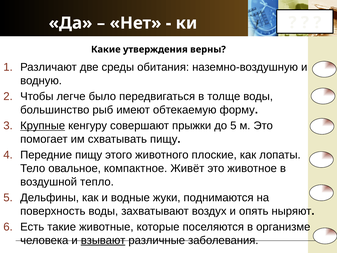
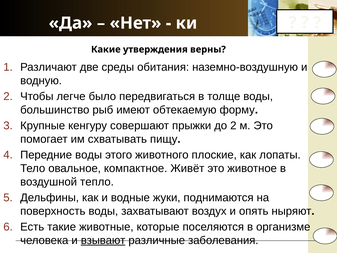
Крупные underline: present -> none
до 5: 5 -> 2
Передние пищу: пищу -> воды
